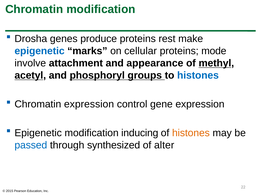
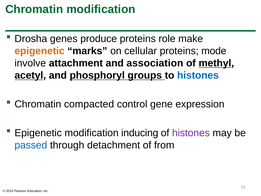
rest: rest -> role
epigenetic at (40, 51) colour: blue -> orange
appearance: appearance -> association
Chromatin expression: expression -> compacted
histones at (191, 133) colour: orange -> purple
synthesized: synthesized -> detachment
alter: alter -> from
